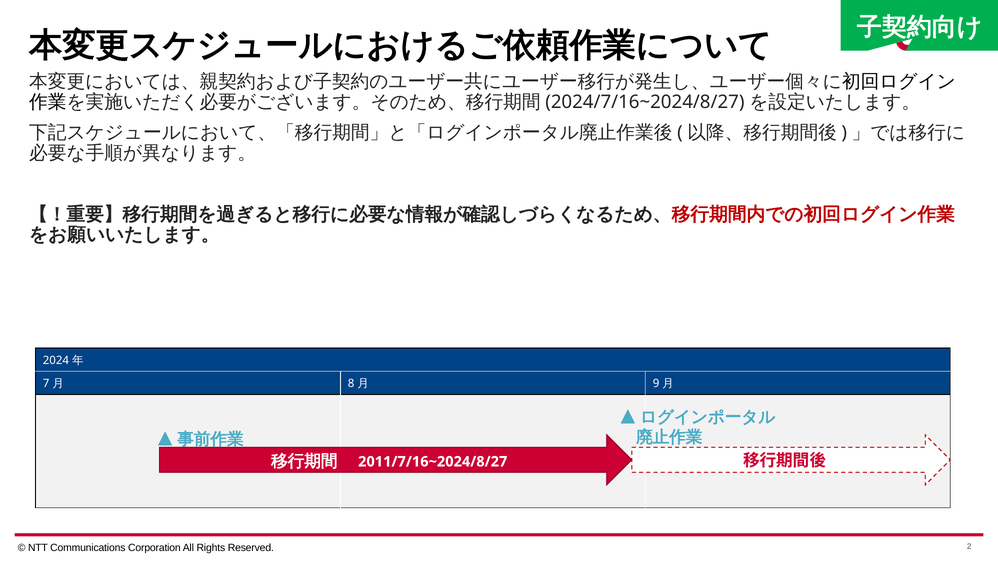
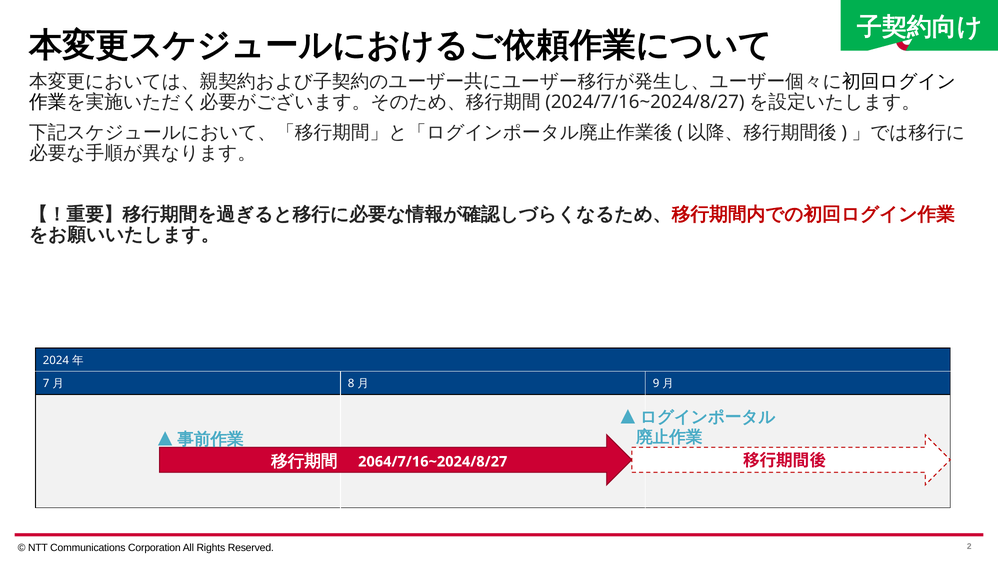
2011/7/16~2024/8/27: 2011/7/16~2024/8/27 -> 2064/7/16~2024/8/27
